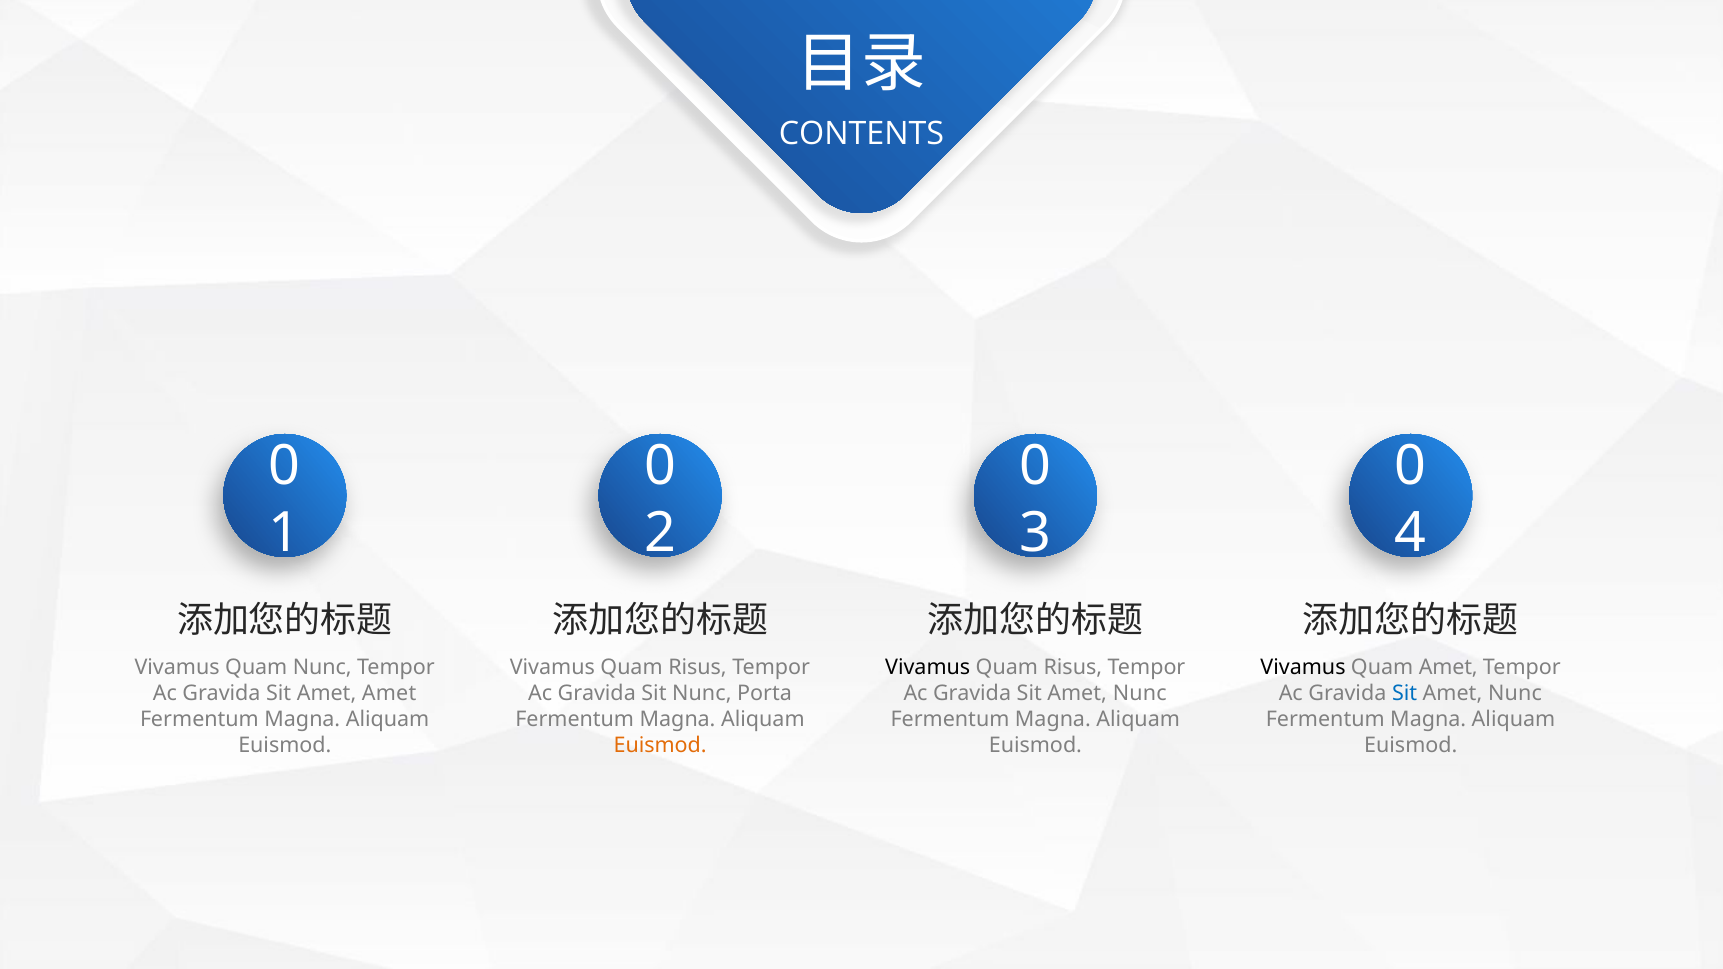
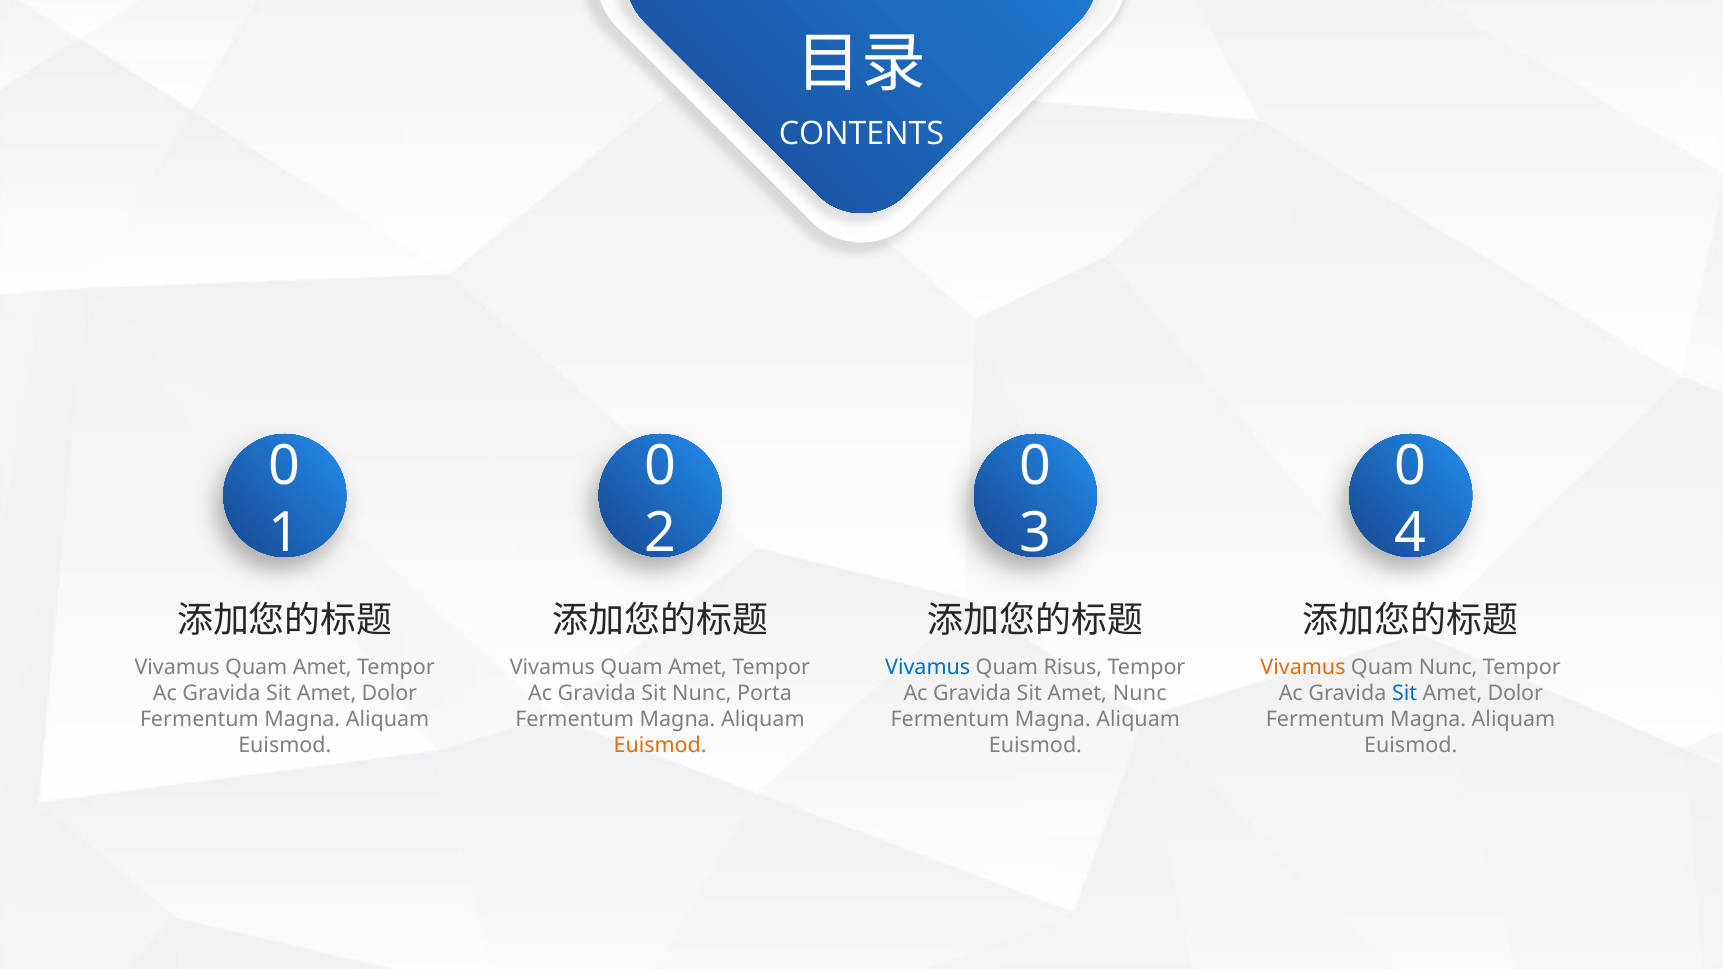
Nunc at (322, 668): Nunc -> Amet
Risus at (698, 668): Risus -> Amet
Vivamus at (928, 668) colour: black -> blue
Vivamus at (1303, 668) colour: black -> orange
Quam Amet: Amet -> Nunc
Amet at (389, 694): Amet -> Dolor
Nunc at (1515, 694): Nunc -> Dolor
